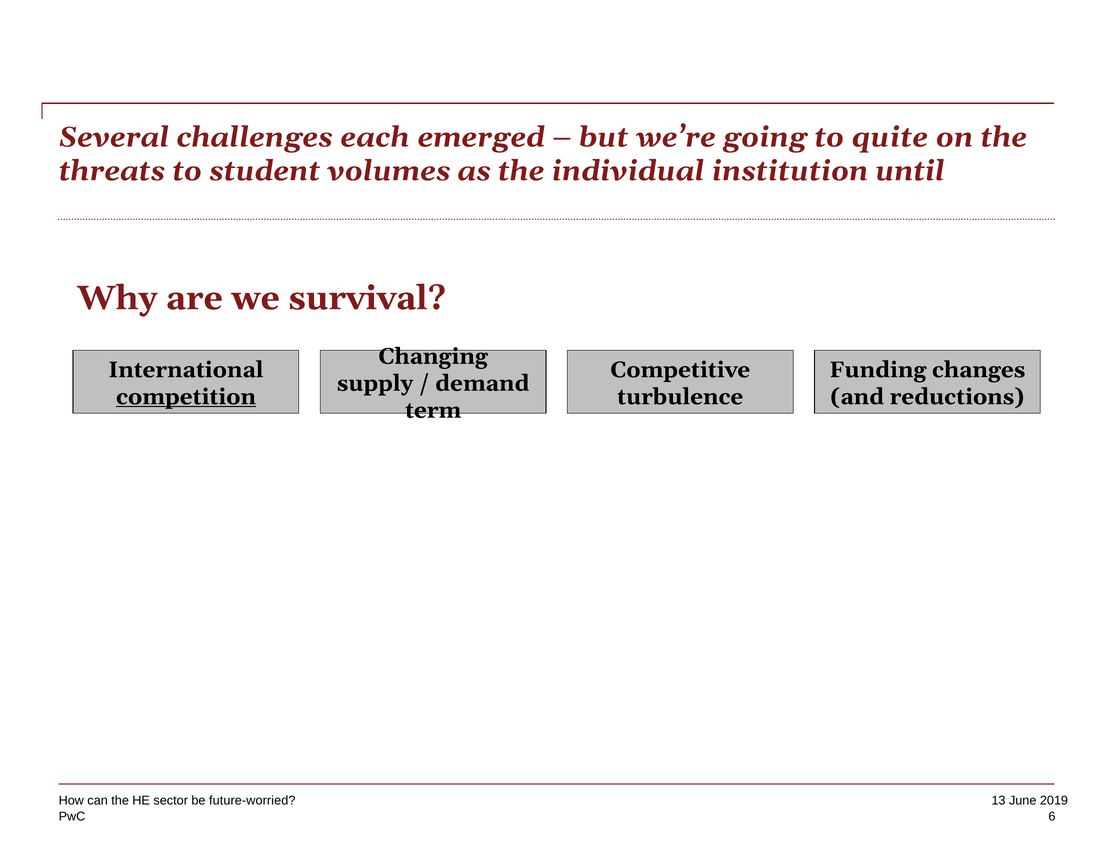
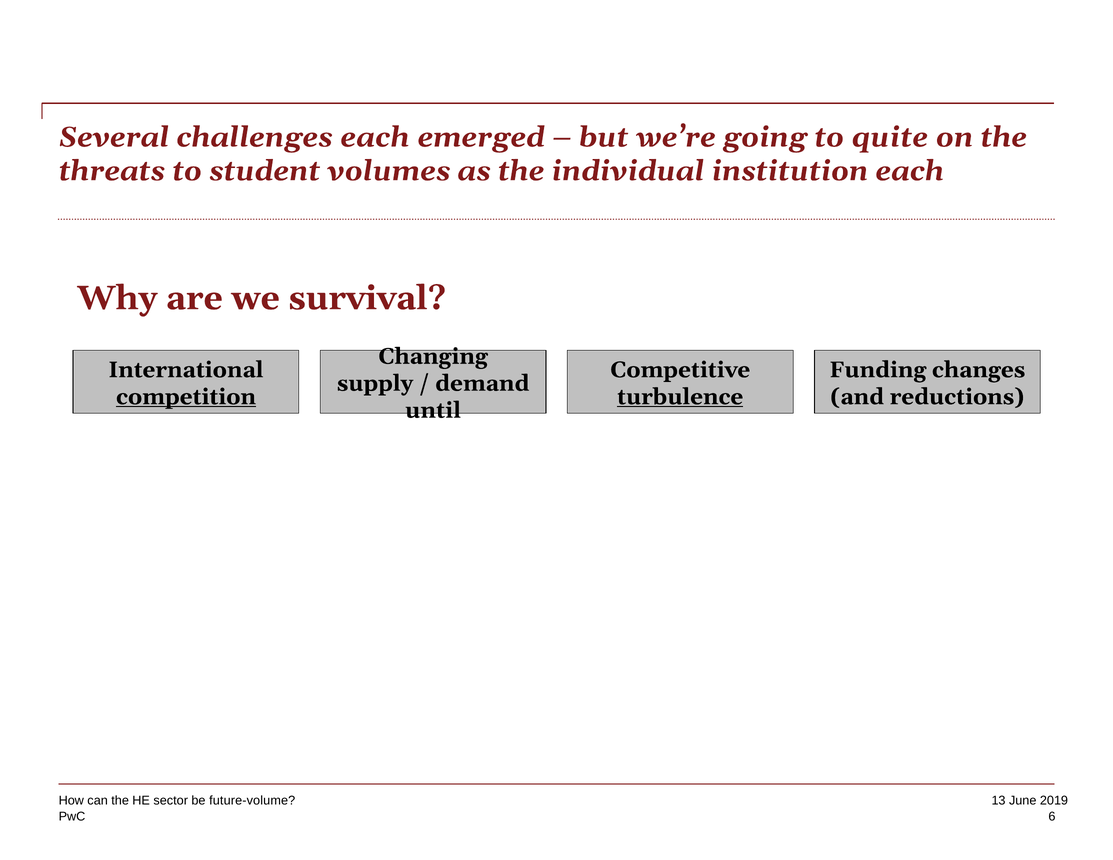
institution until: until -> each
turbulence underline: none -> present
term: term -> until
future-worried: future-worried -> future-volume
